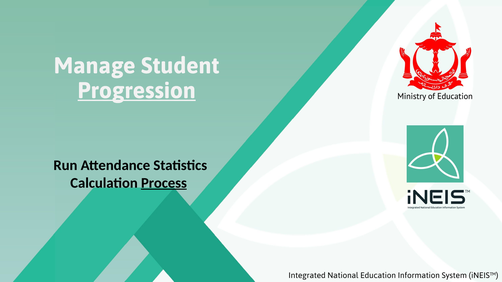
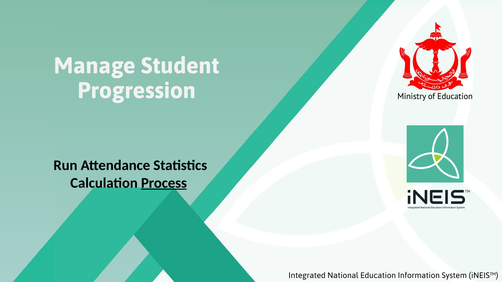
Progression underline: present -> none
